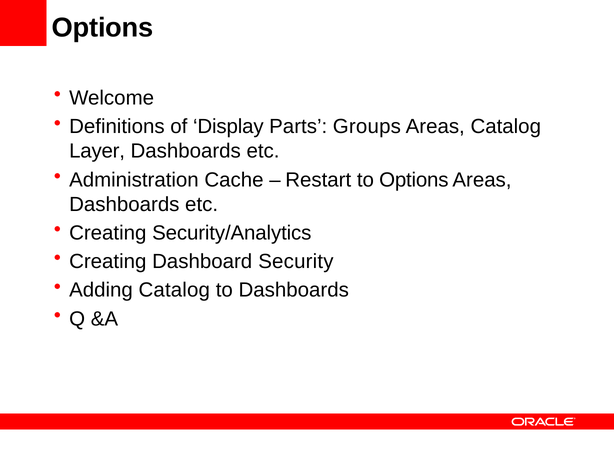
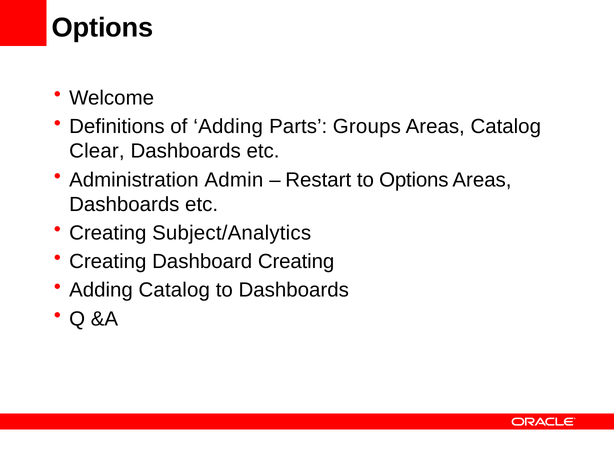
of Display: Display -> Adding
Layer: Layer -> Clear
Cache: Cache -> Admin
Security/Analytics: Security/Analytics -> Subject/Analytics
Dashboard Security: Security -> Creating
